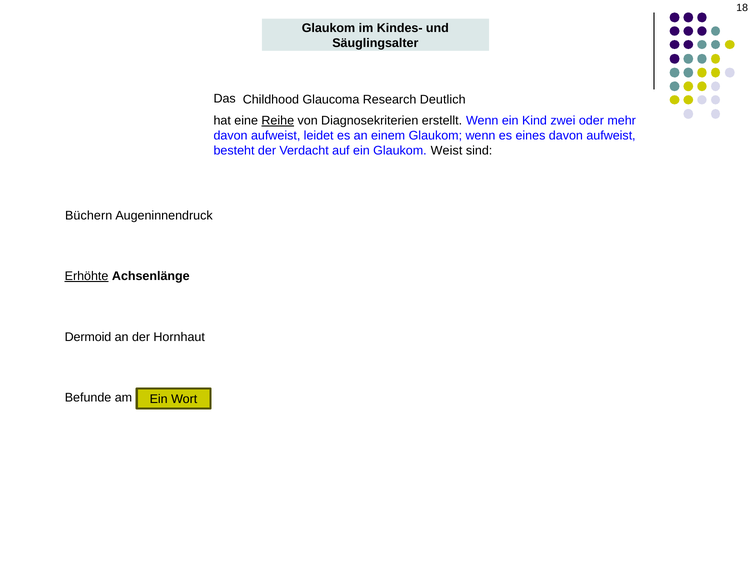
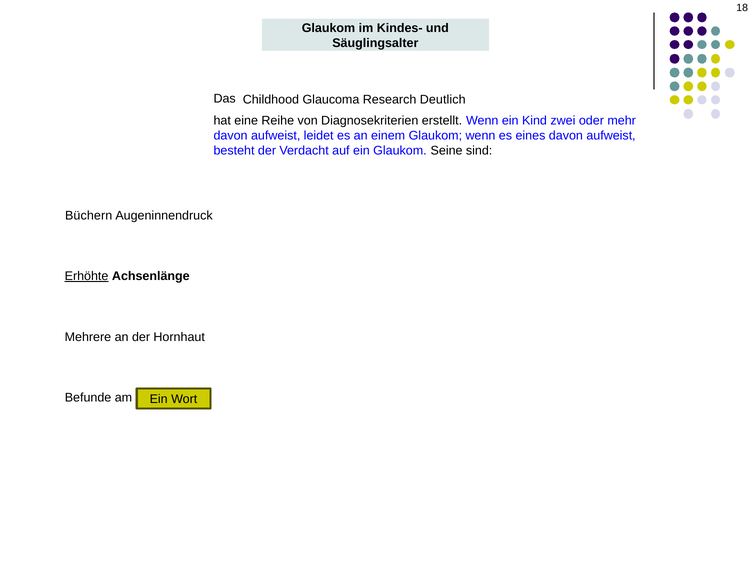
Reihe underline: present -> none
Weist: Weist -> Seine
Dermoid: Dermoid -> Mehrere
